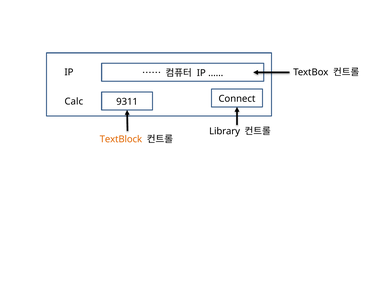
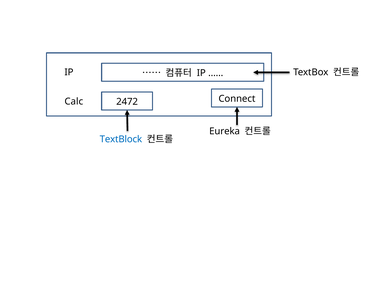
9311: 9311 -> 2472
Library: Library -> Eureka
TextBlock colour: orange -> blue
